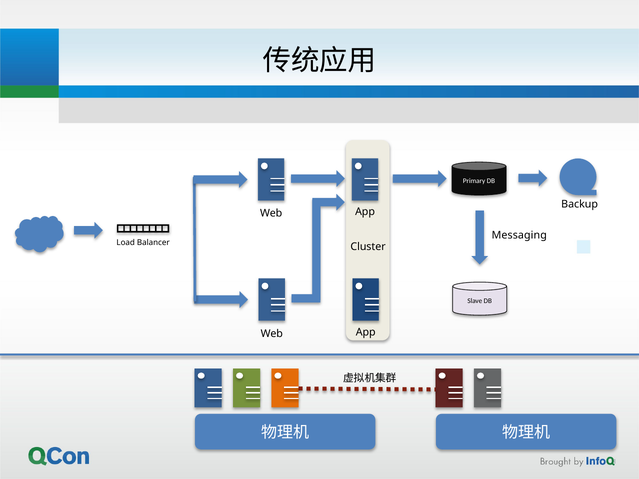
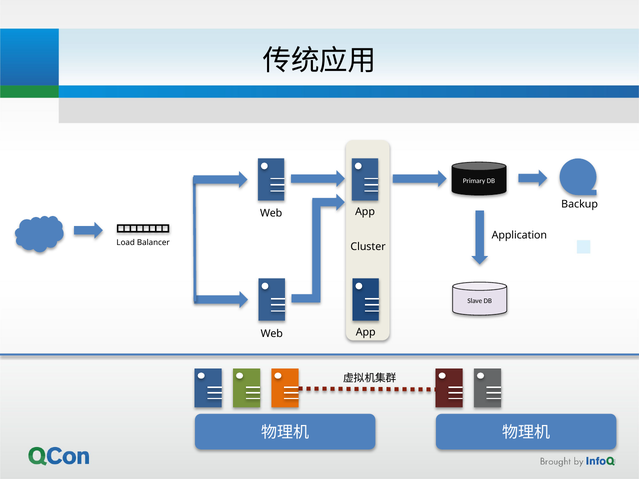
Messaging: Messaging -> Application
